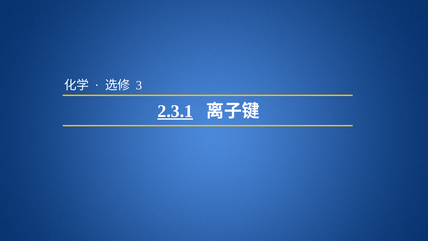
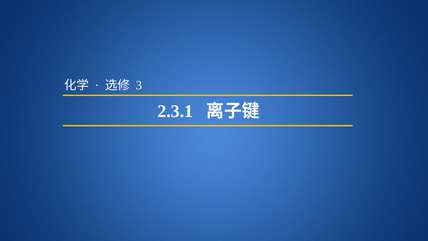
2.3.1 underline: present -> none
